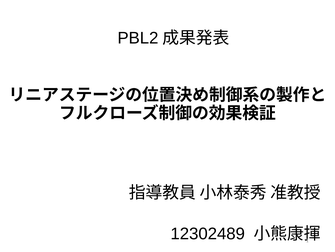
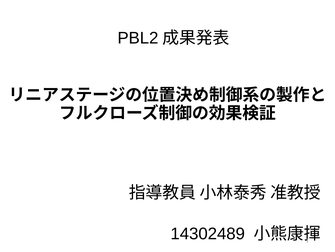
12302489: 12302489 -> 14302489
